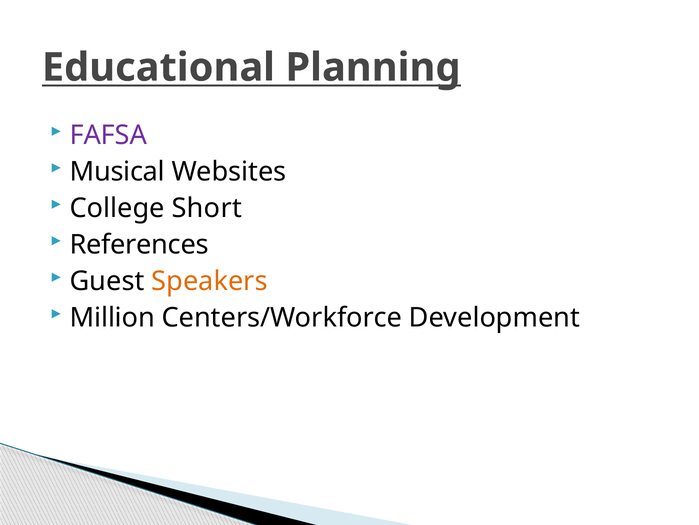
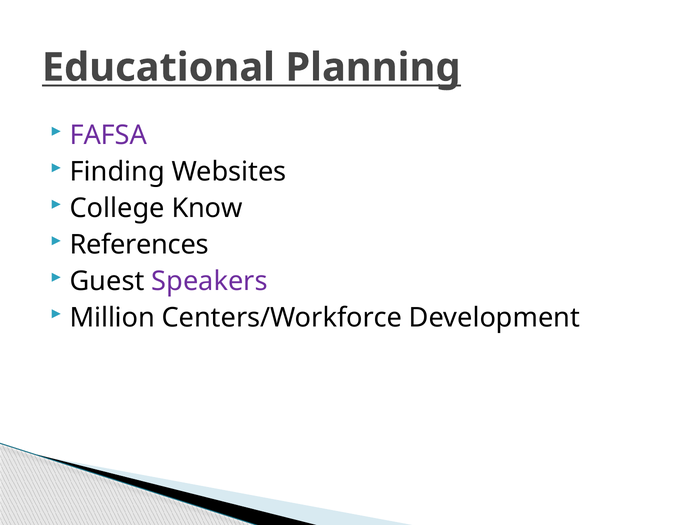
Musical: Musical -> Finding
Short: Short -> Know
Speakers colour: orange -> purple
